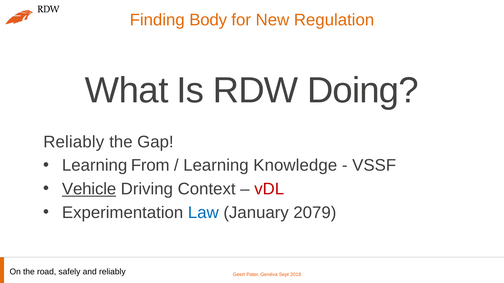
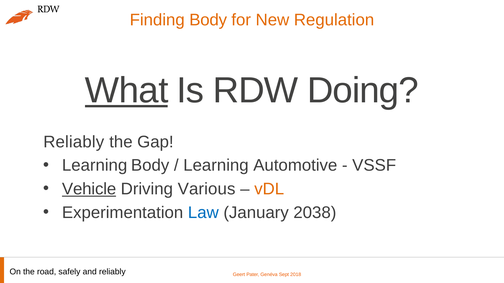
What underline: none -> present
Learning From: From -> Body
Knowledge: Knowledge -> Automotive
Context: Context -> Various
vDL colour: red -> orange
2079: 2079 -> 2038
